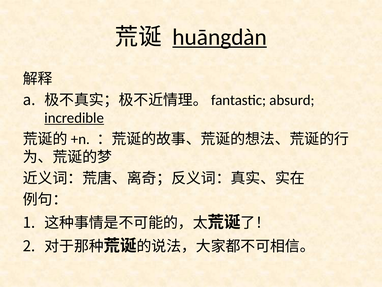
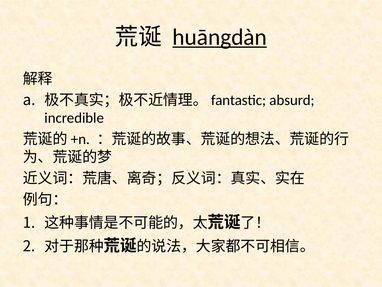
incredible underline: present -> none
